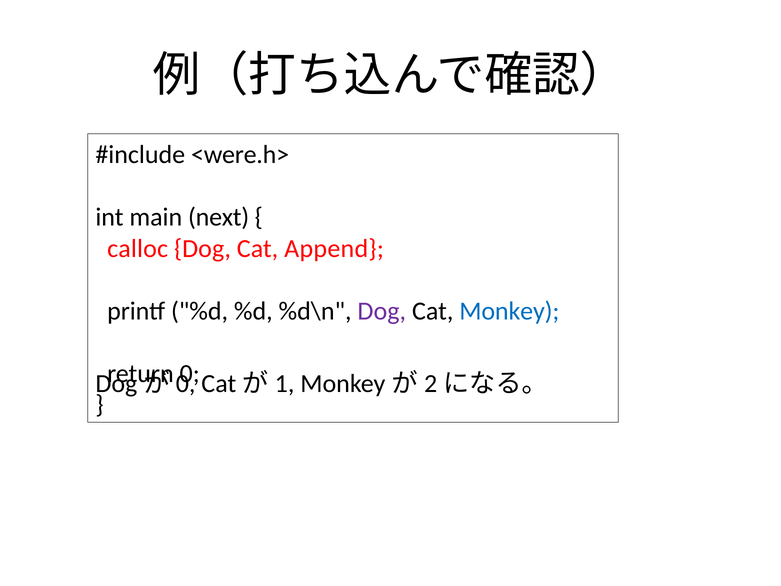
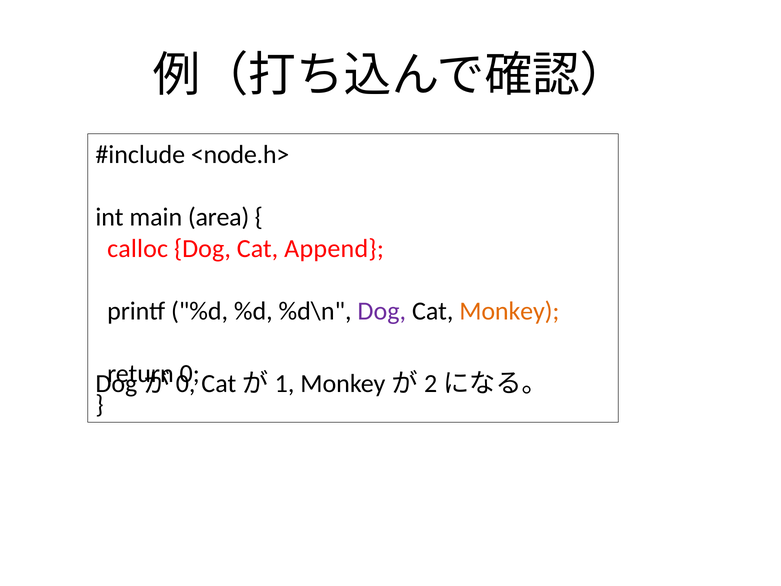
<were.h>: <were.h> -> <node.h>
next: next -> area
Monkey colour: blue -> orange
